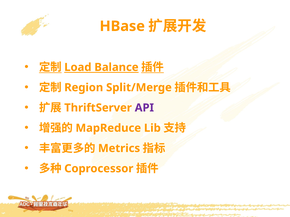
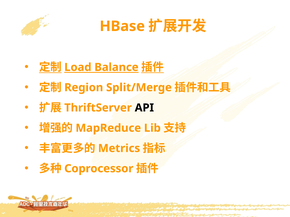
API colour: purple -> black
